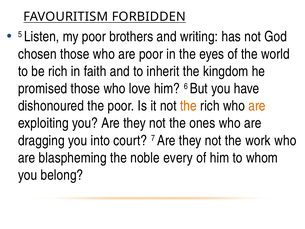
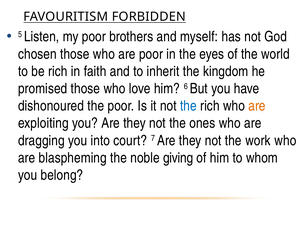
writing: writing -> myself
the at (188, 106) colour: orange -> blue
every: every -> giving
